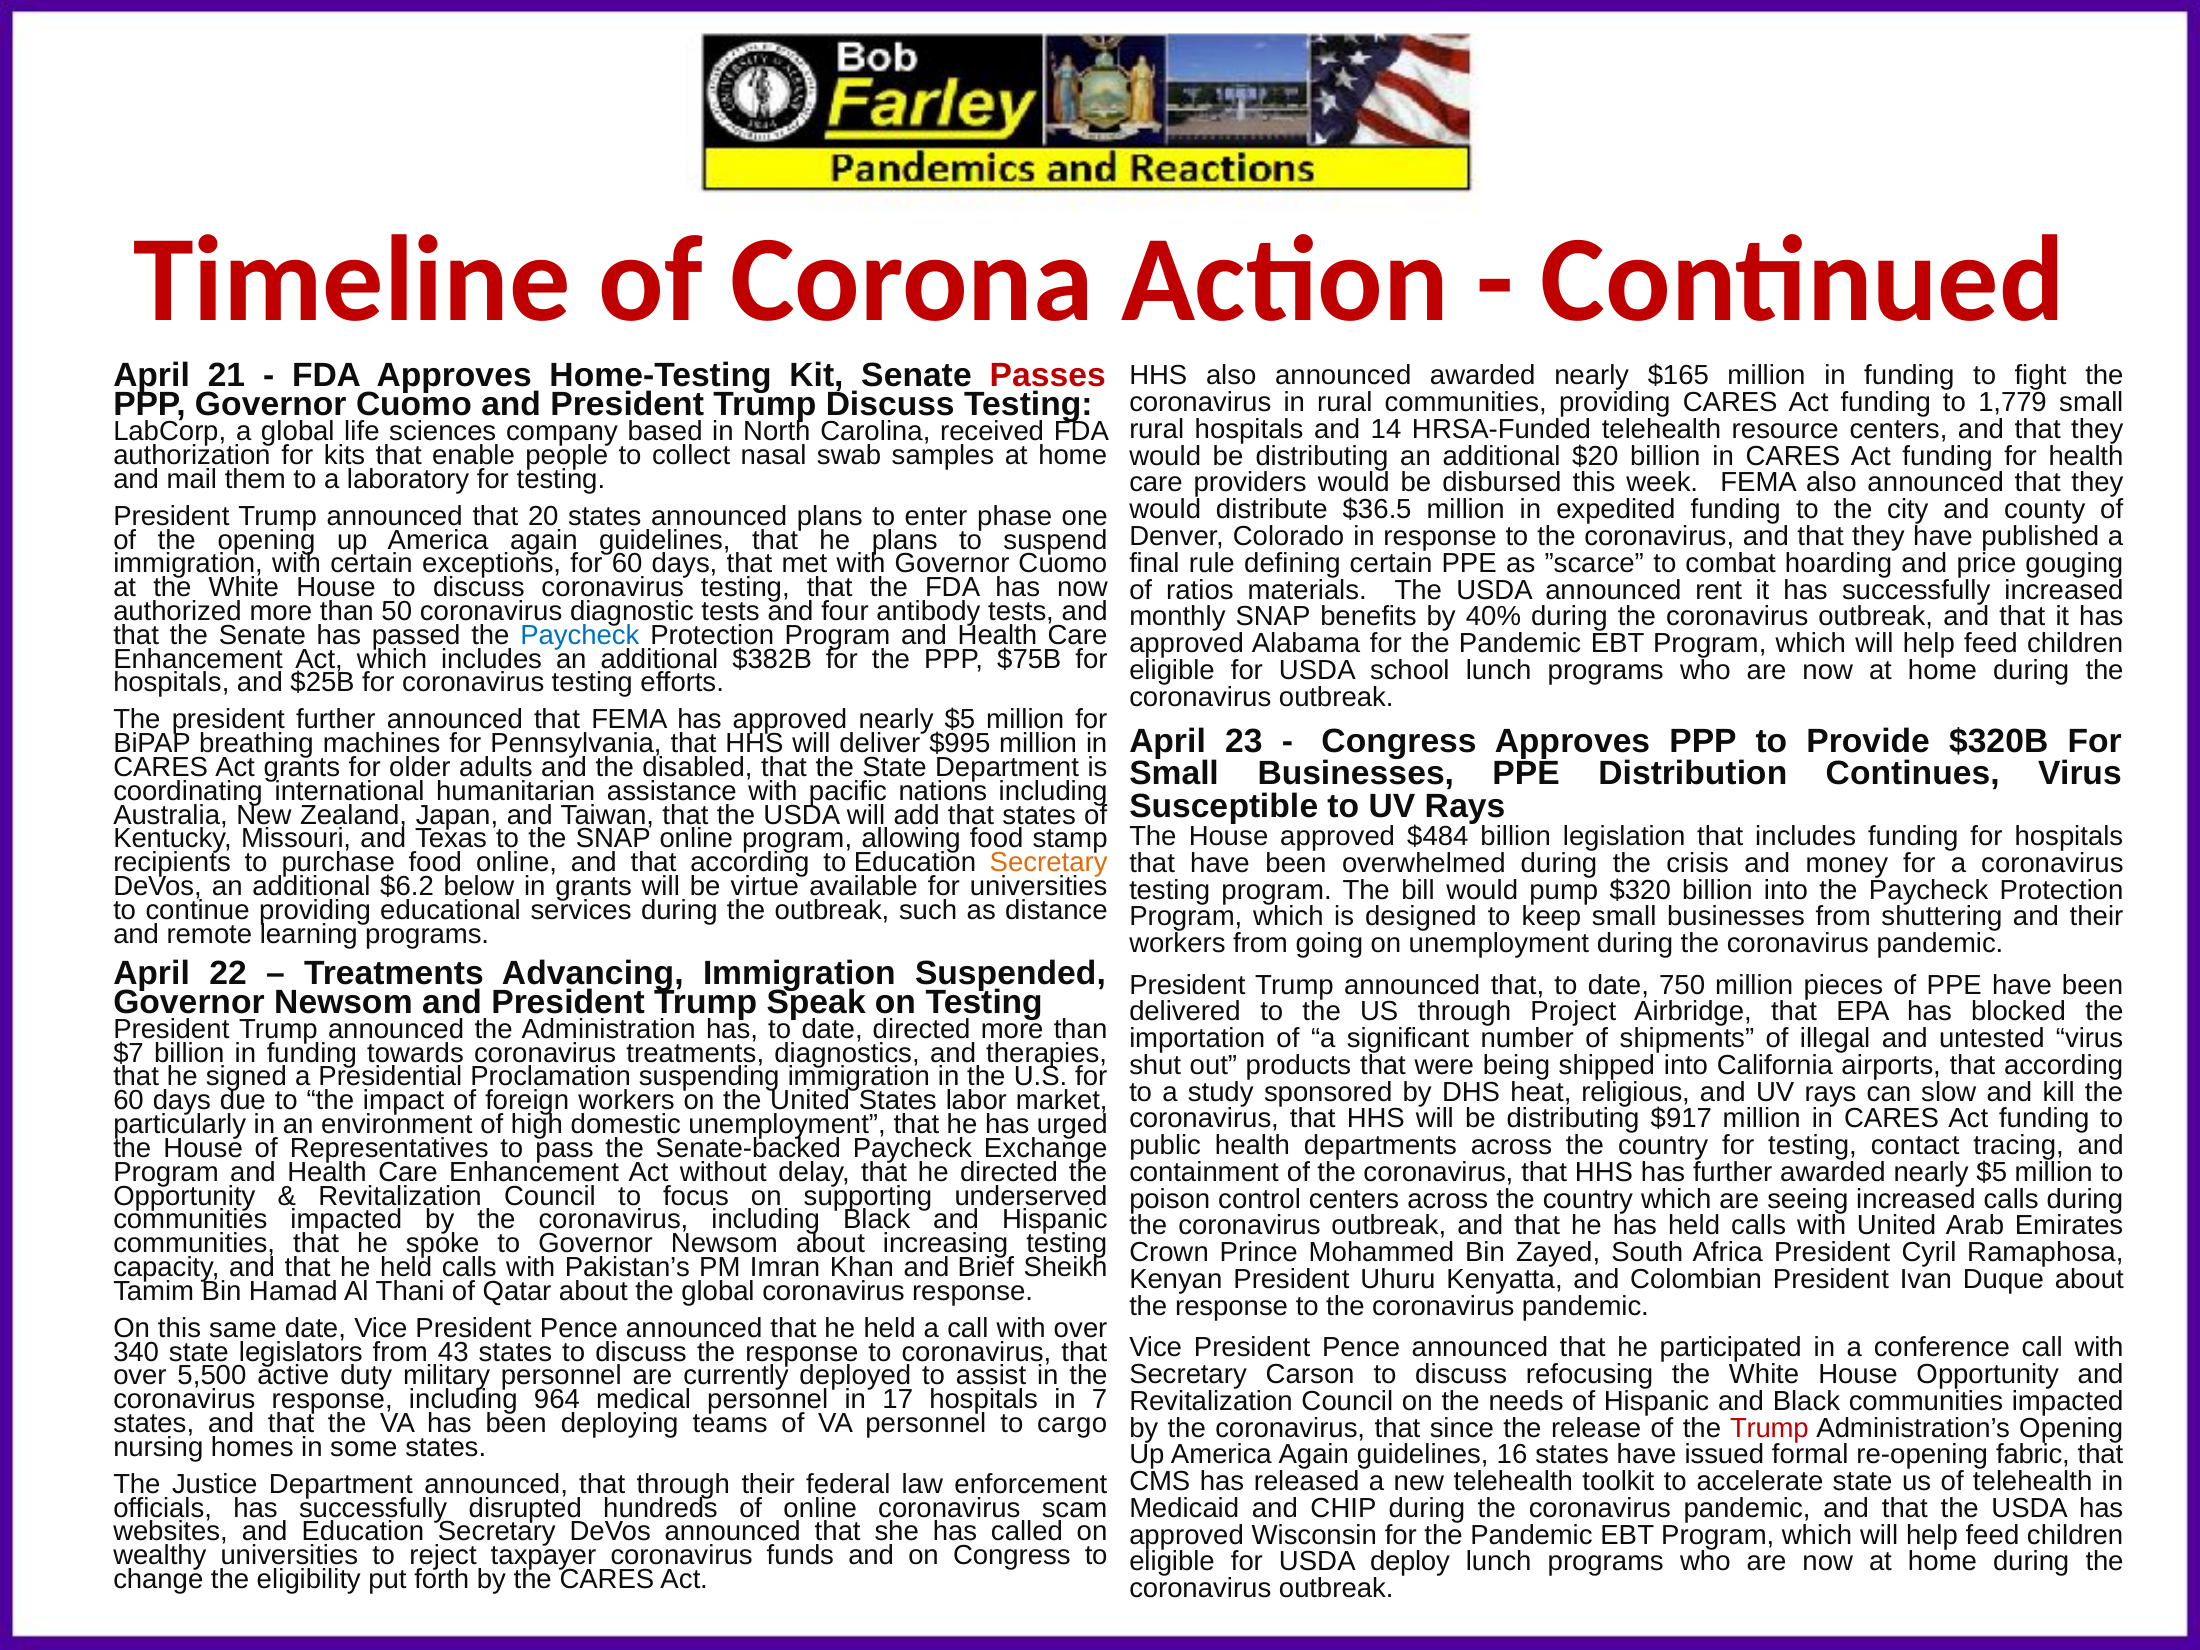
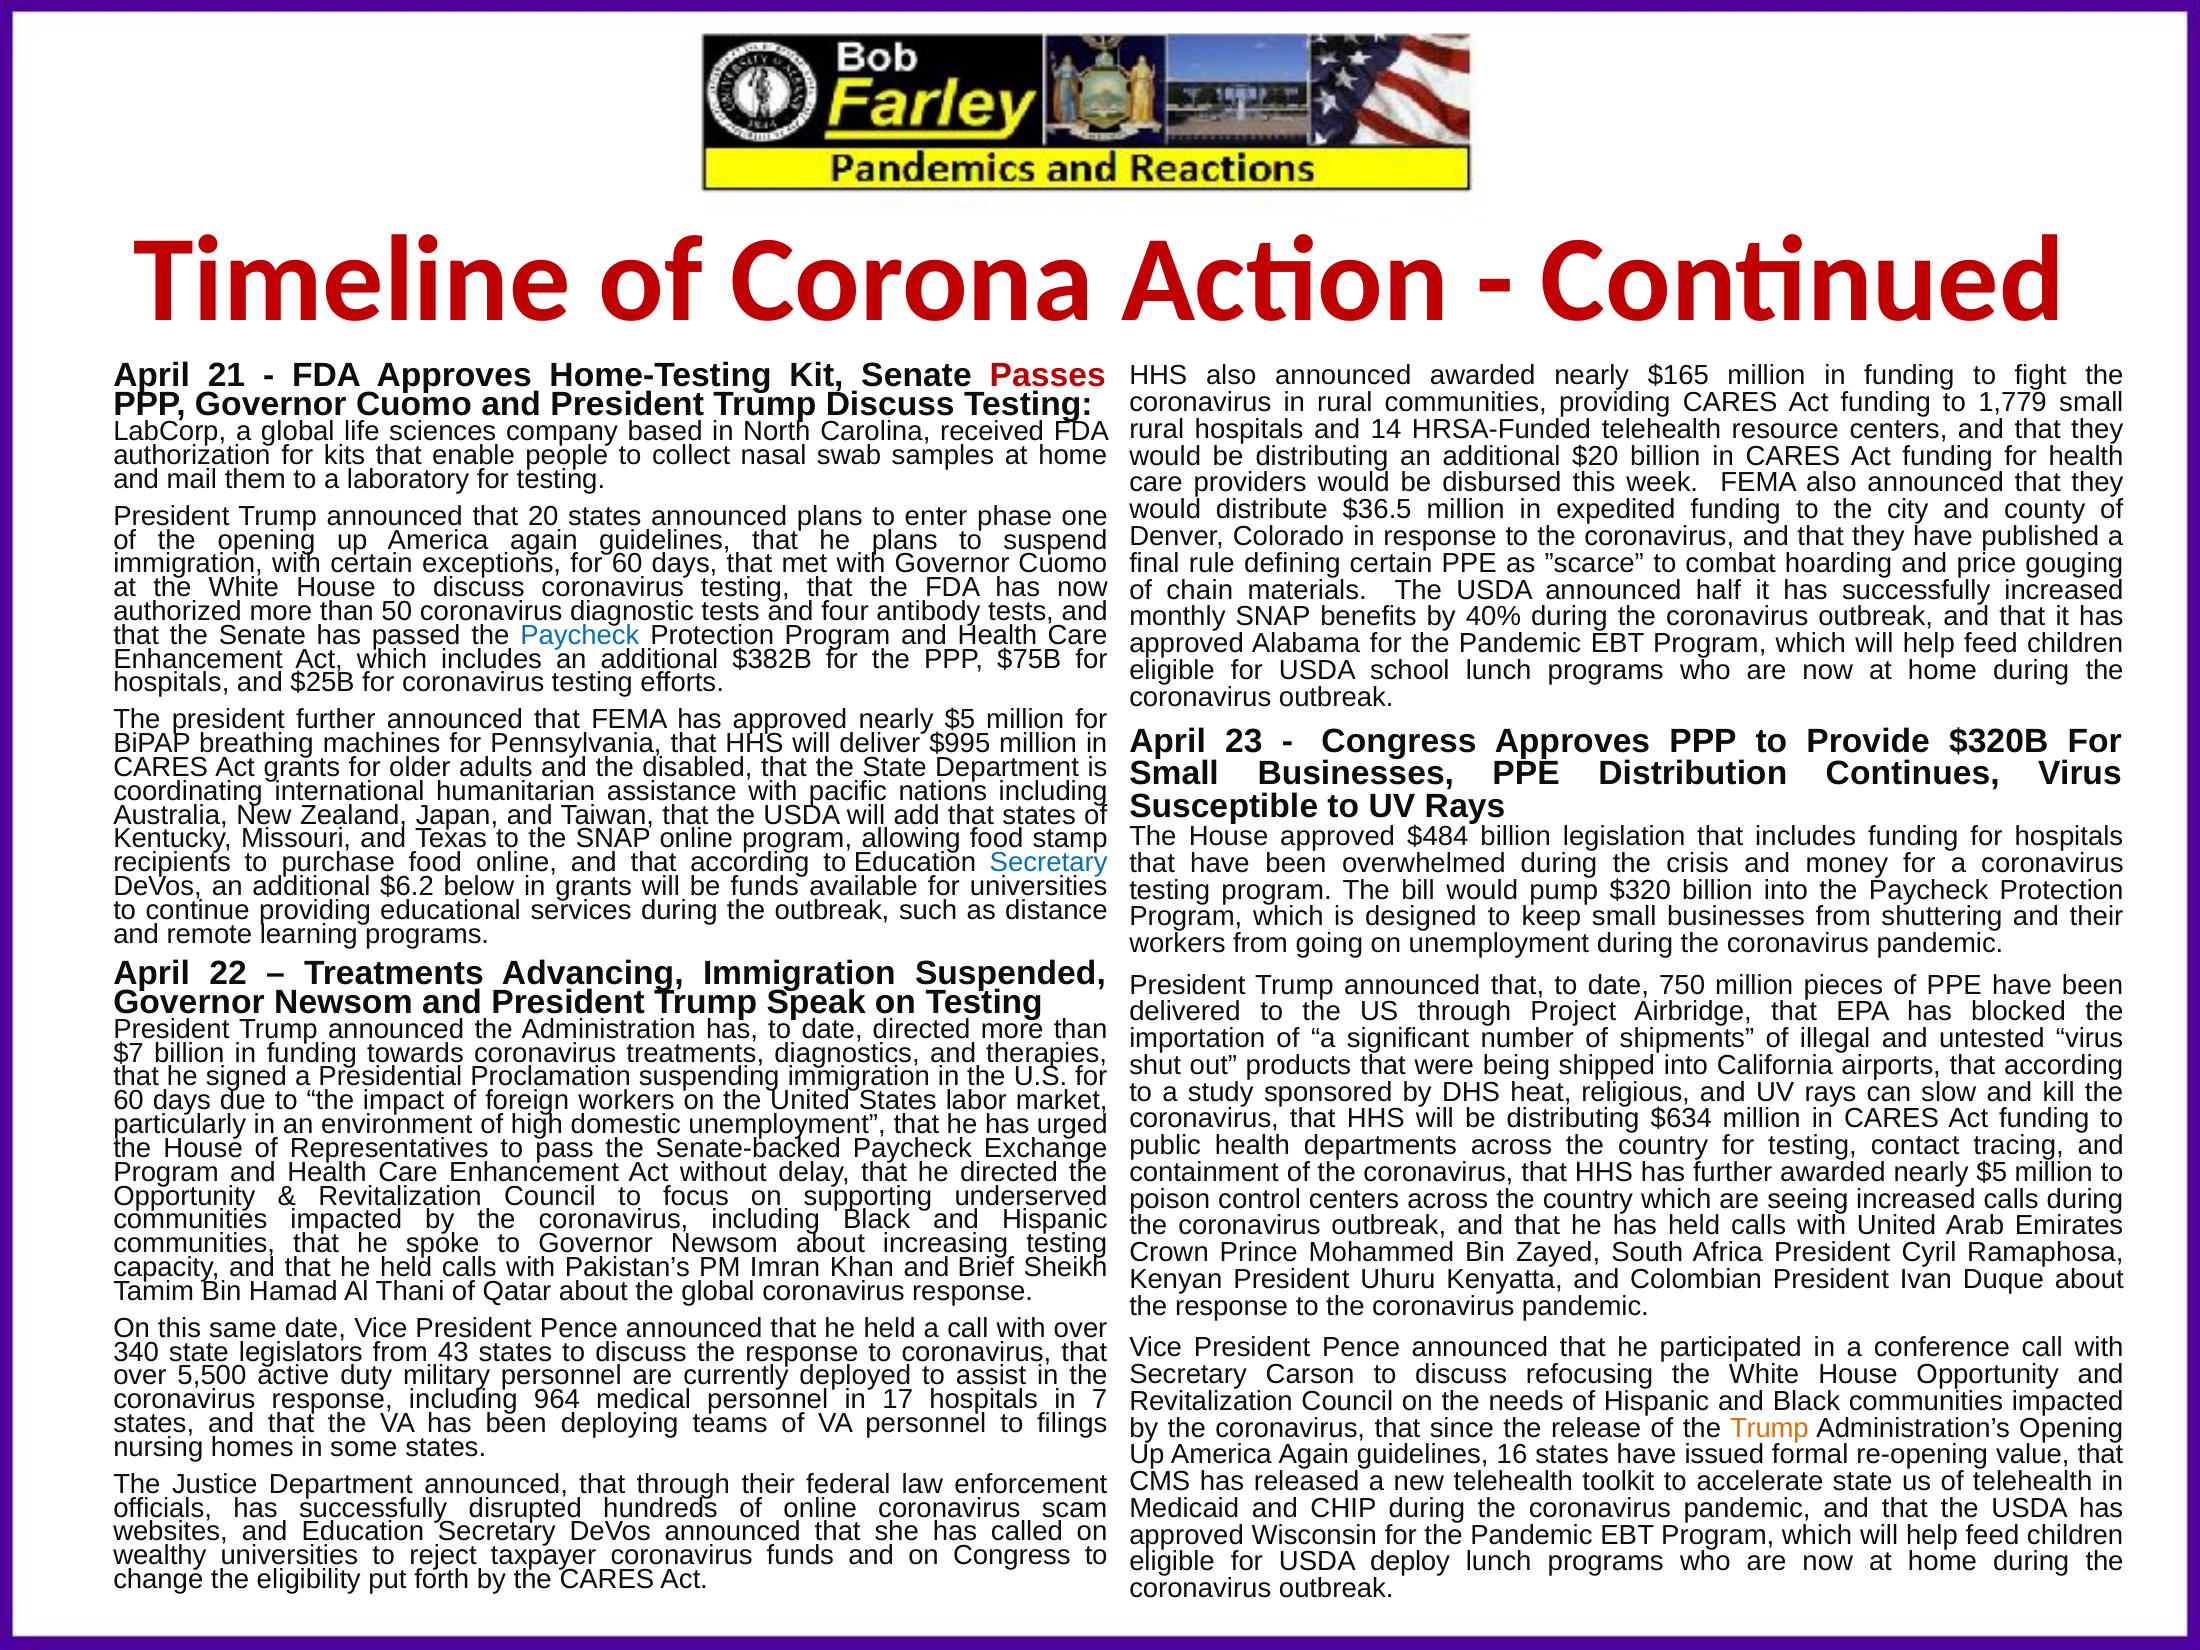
ratios: ratios -> chain
rent: rent -> half
Secretary at (1049, 863) colour: orange -> blue
be virtue: virtue -> funds
$917: $917 -> $634
cargo: cargo -> filings
Trump at (1769, 1428) colour: red -> orange
fabric: fabric -> value
